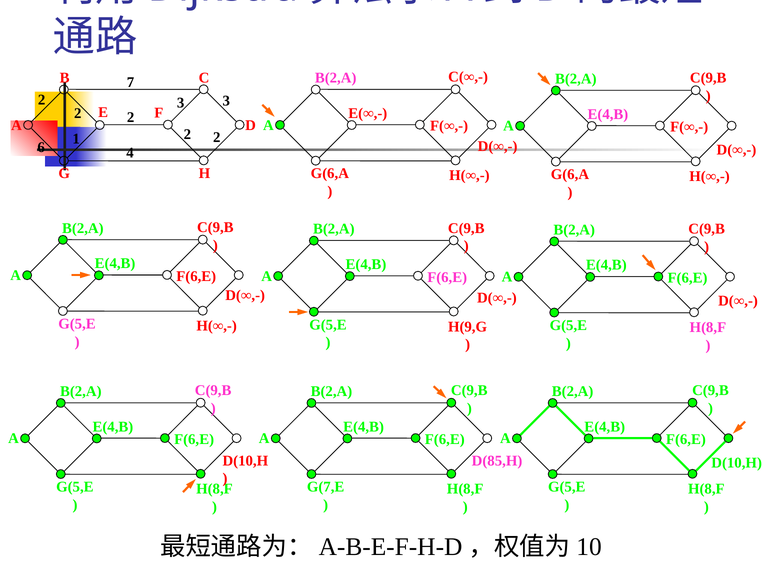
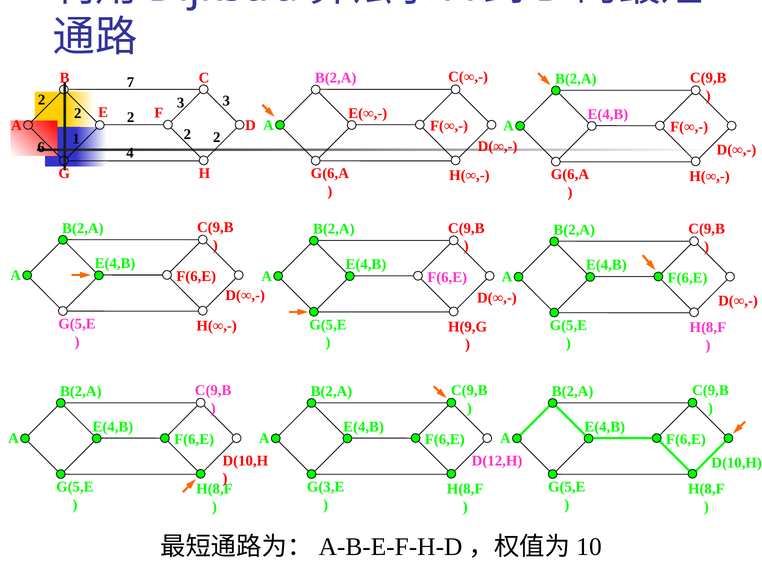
D(85,H: D(85,H -> D(12,H
G(7,E: G(7,E -> G(3,E
